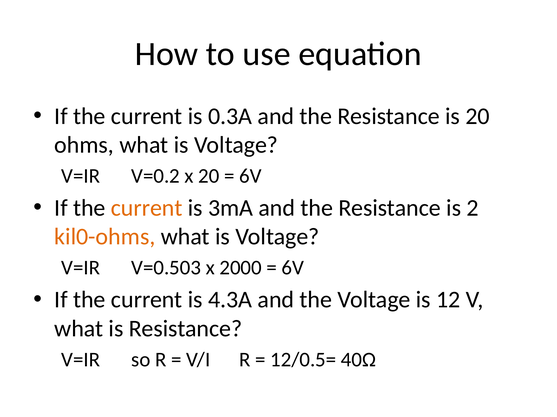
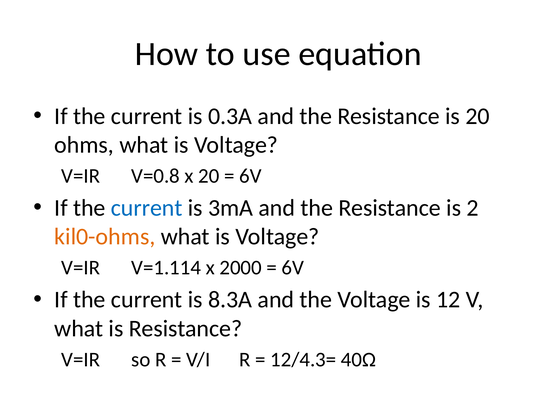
V=0.2: V=0.2 -> V=0.8
current at (147, 208) colour: orange -> blue
V=0.503: V=0.503 -> V=1.114
4.3A: 4.3A -> 8.3A
12/0.5=: 12/0.5= -> 12/4.3=
